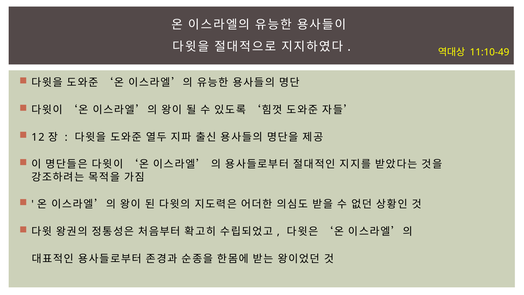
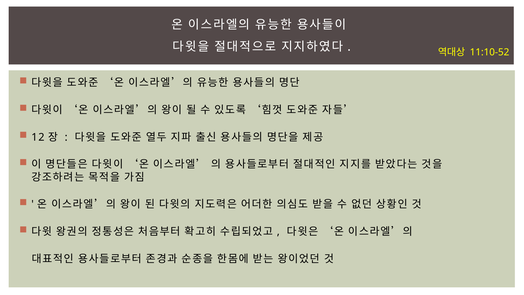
11:10-49: 11:10-49 -> 11:10-52
